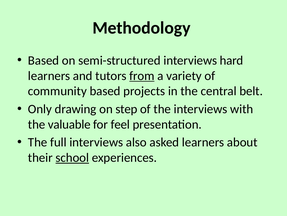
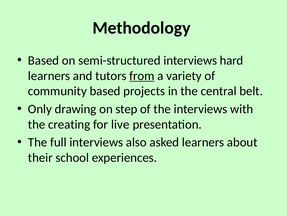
valuable: valuable -> creating
feel: feel -> live
school underline: present -> none
